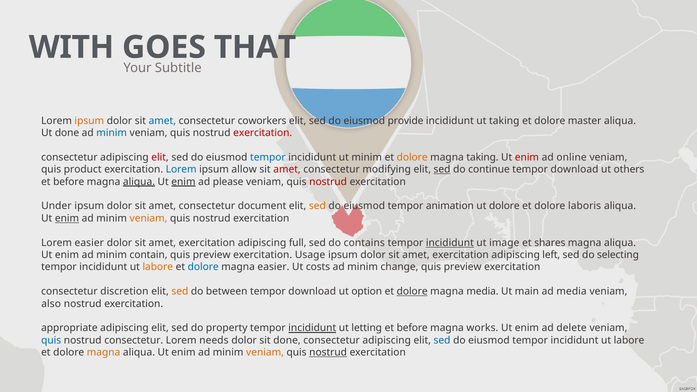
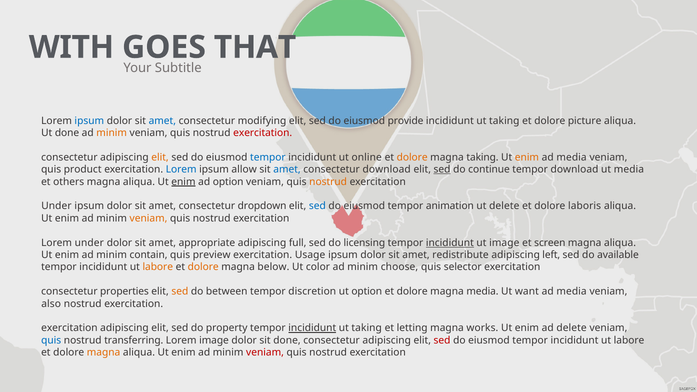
ipsum at (89, 121) colour: orange -> blue
coworkers: coworkers -> modifying
master: master -> picture
minim at (112, 133) colour: blue -> orange
elit at (160, 157) colour: red -> orange
ut minim: minim -> online
enim at (527, 157) colour: red -> orange
online at (572, 157): online -> media
amet at (287, 170) colour: red -> blue
consectetur modifying: modifying -> download
ut others: others -> media
before at (69, 182): before -> others
aliqua at (139, 182) underline: present -> none
ad please: please -> option
nostrud at (328, 182) colour: red -> orange
document: document -> dropdown
sed at (317, 206) colour: orange -> blue
ut dolore: dolore -> delete
enim at (67, 218) underline: present -> none
Lorem easier: easier -> under
exercitation at (207, 243): exercitation -> appropriate
contains: contains -> licensing
shares: shares -> screen
exercitation at (461, 255): exercitation -> redistribute
selecting: selecting -> available
dolore at (203, 267) colour: blue -> orange
magna easier: easier -> below
costs: costs -> color
change: change -> choose
preview at (463, 267): preview -> selector
discretion: discretion -> properties
download at (312, 292): download -> discretion
dolore at (412, 292) underline: present -> none
main: main -> want
appropriate at (69, 328): appropriate -> exercitation
letting at (367, 328): letting -> taking
before at (412, 328): before -> letting
nostrud consectetur: consectetur -> transferring
Lorem needs: needs -> image
sed at (442, 340) colour: blue -> red
veniam at (265, 353) colour: orange -> red
nostrud at (328, 353) underline: present -> none
